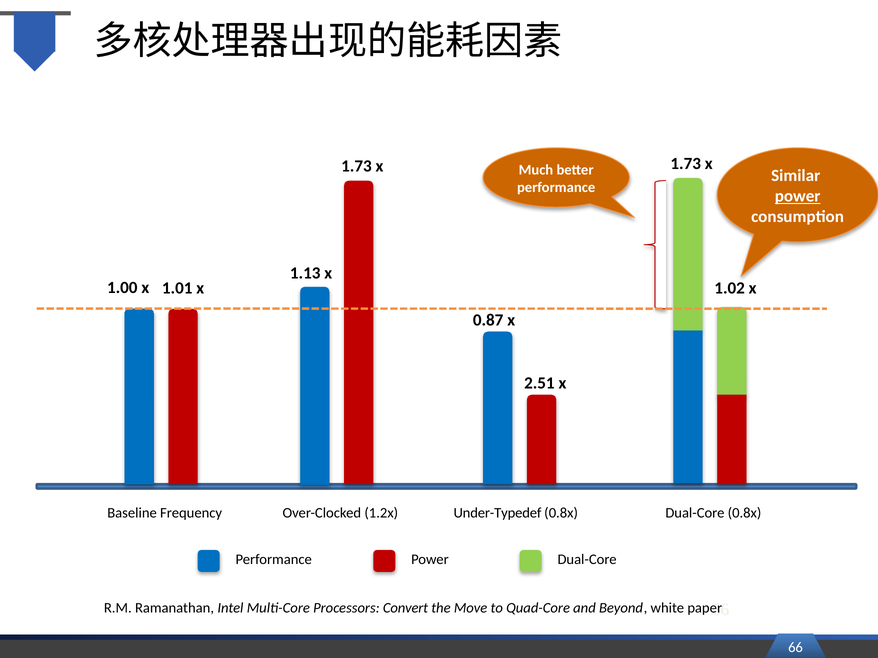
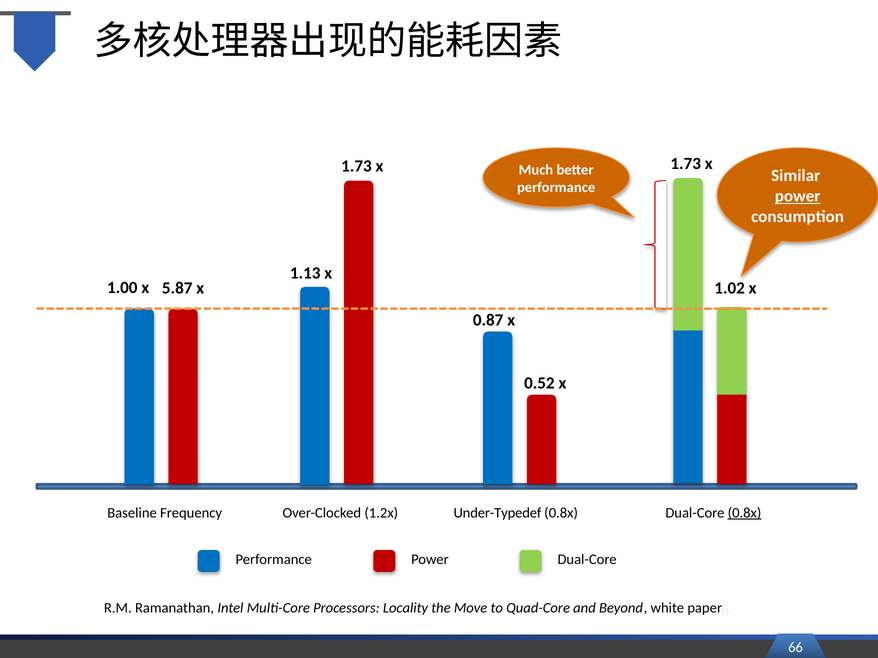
1.01: 1.01 -> 5.87
2.51: 2.51 -> 0.52
0.8x at (745, 513) underline: none -> present
Convert: Convert -> Locality
